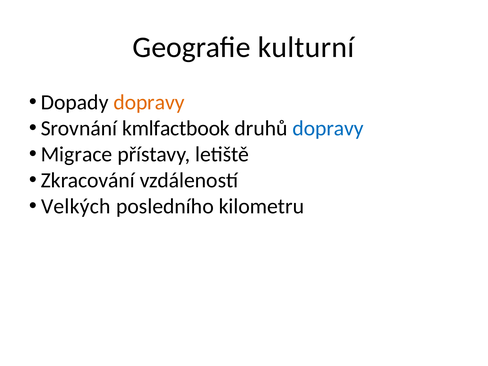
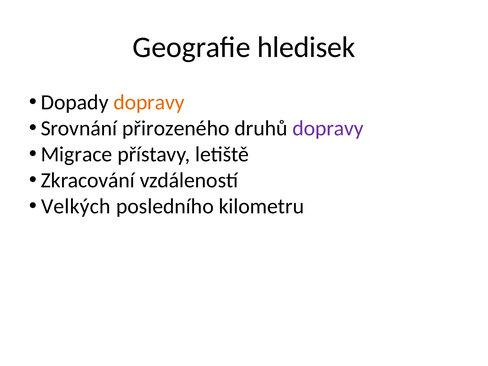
kulturní: kulturní -> hledisek
kmlfactbook: kmlfactbook -> přirozeného
dopravy at (328, 128) colour: blue -> purple
